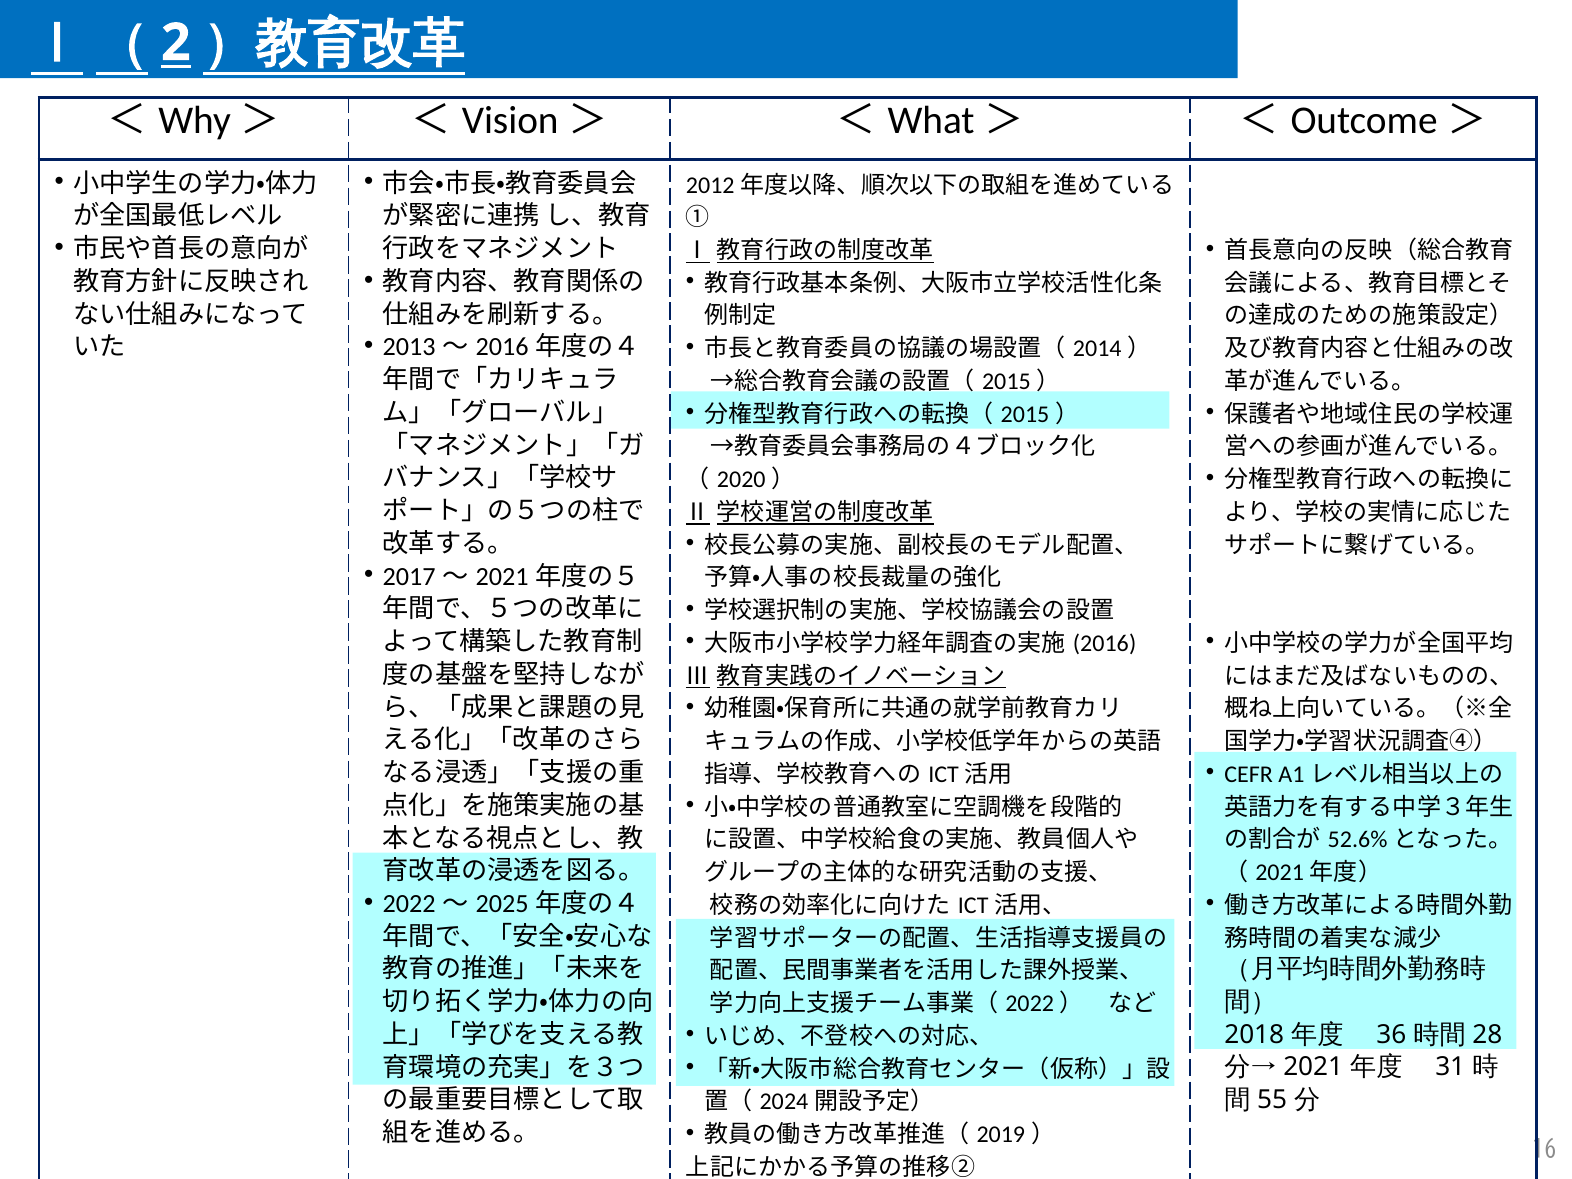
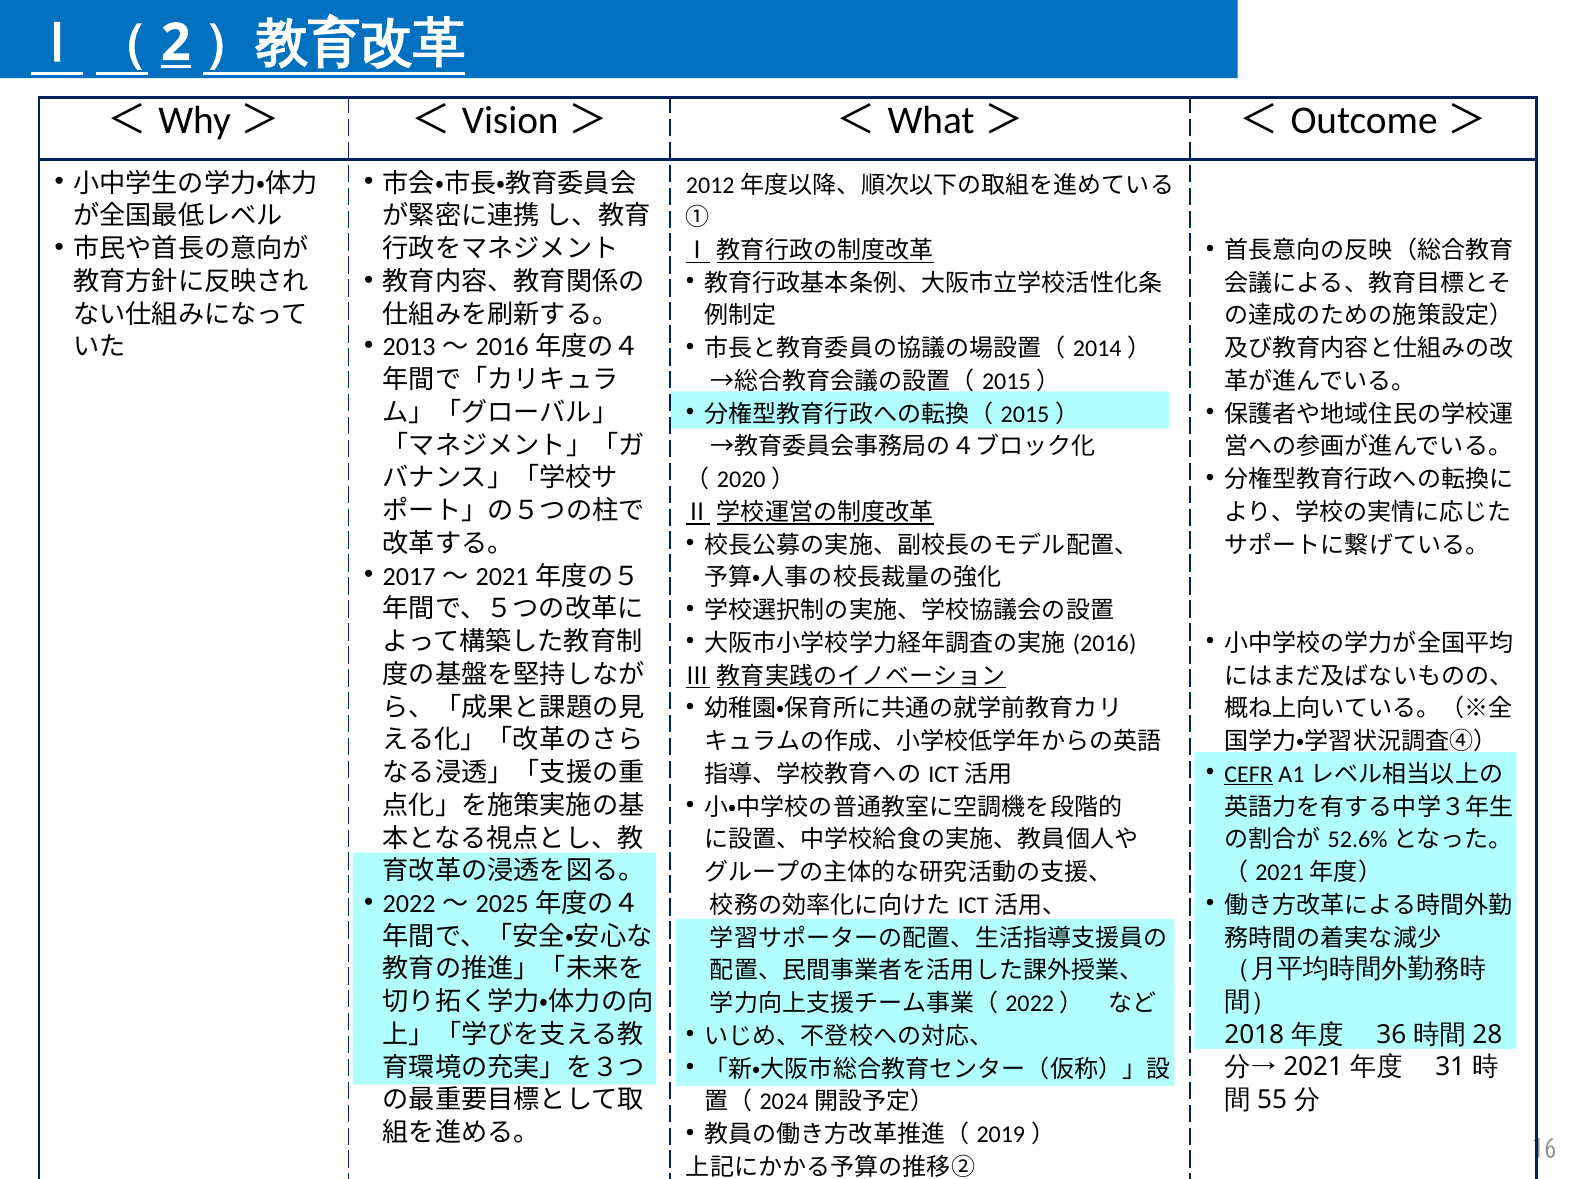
CEFR underline: none -> present
